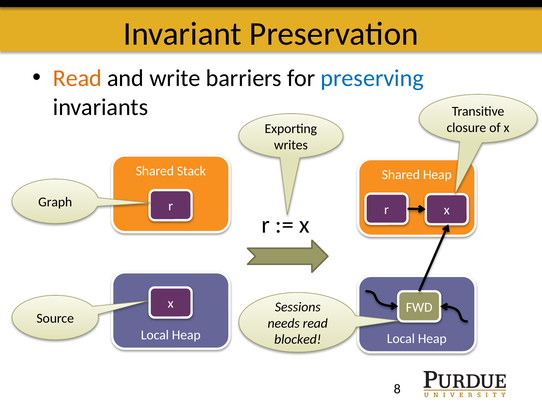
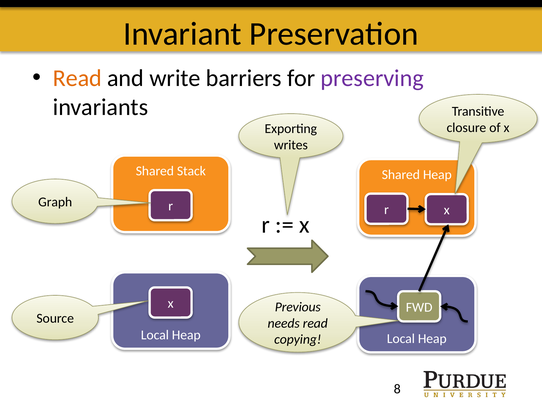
preserving colour: blue -> purple
Sessions: Sessions -> Previous
blocked: blocked -> copying
